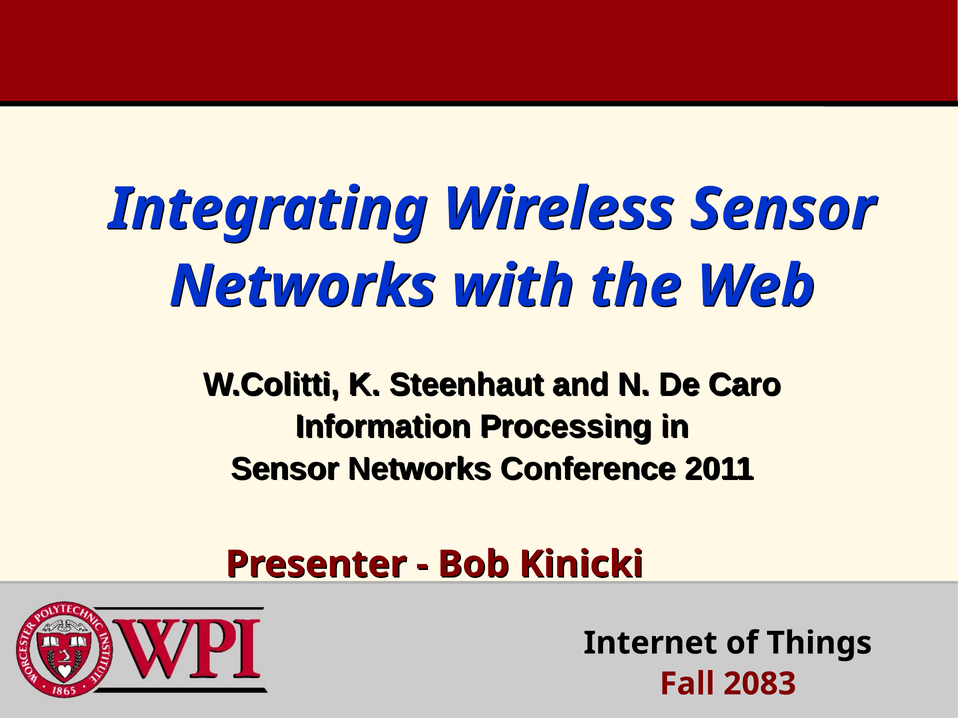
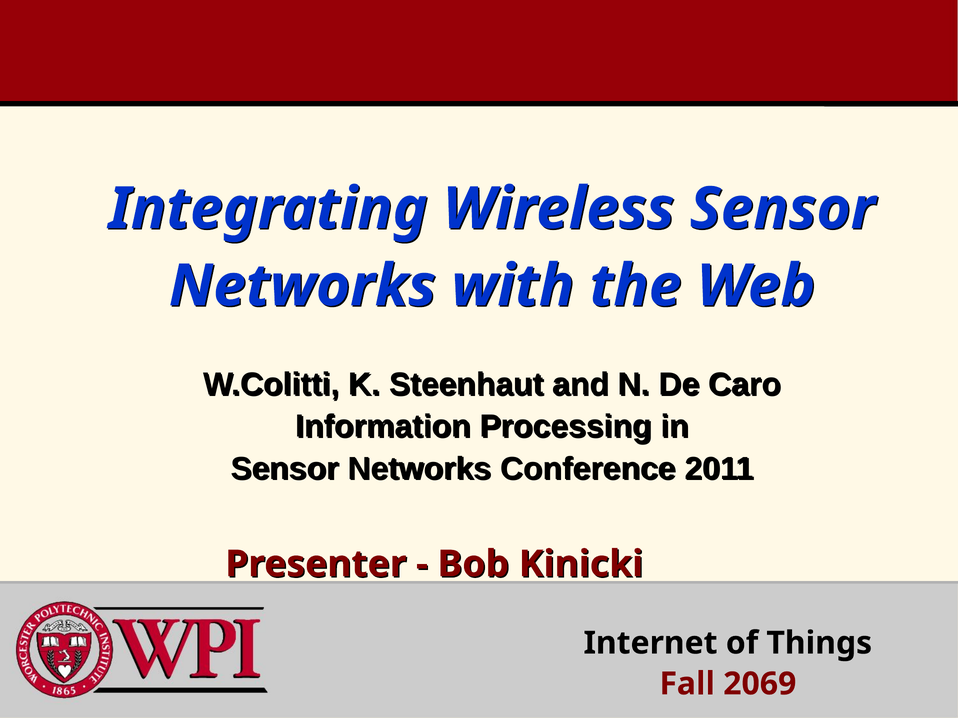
2083: 2083 -> 2069
